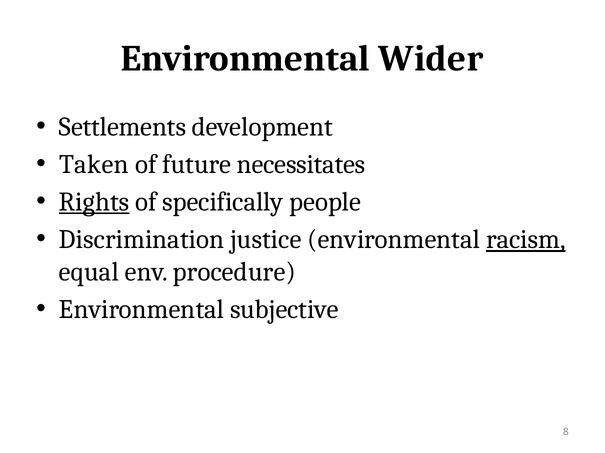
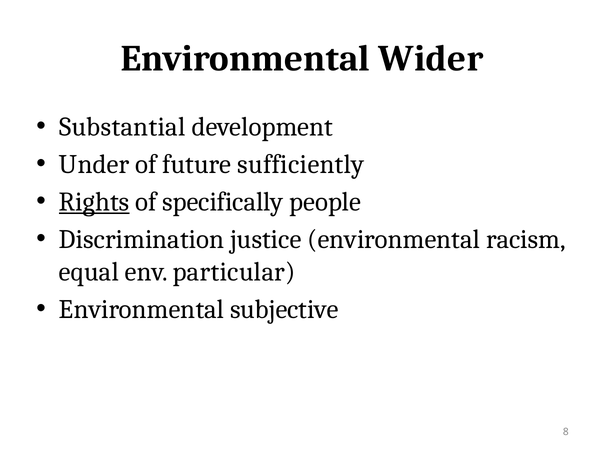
Settlements: Settlements -> Substantial
Taken: Taken -> Under
necessitates: necessitates -> sufficiently
racism underline: present -> none
procedure: procedure -> particular
